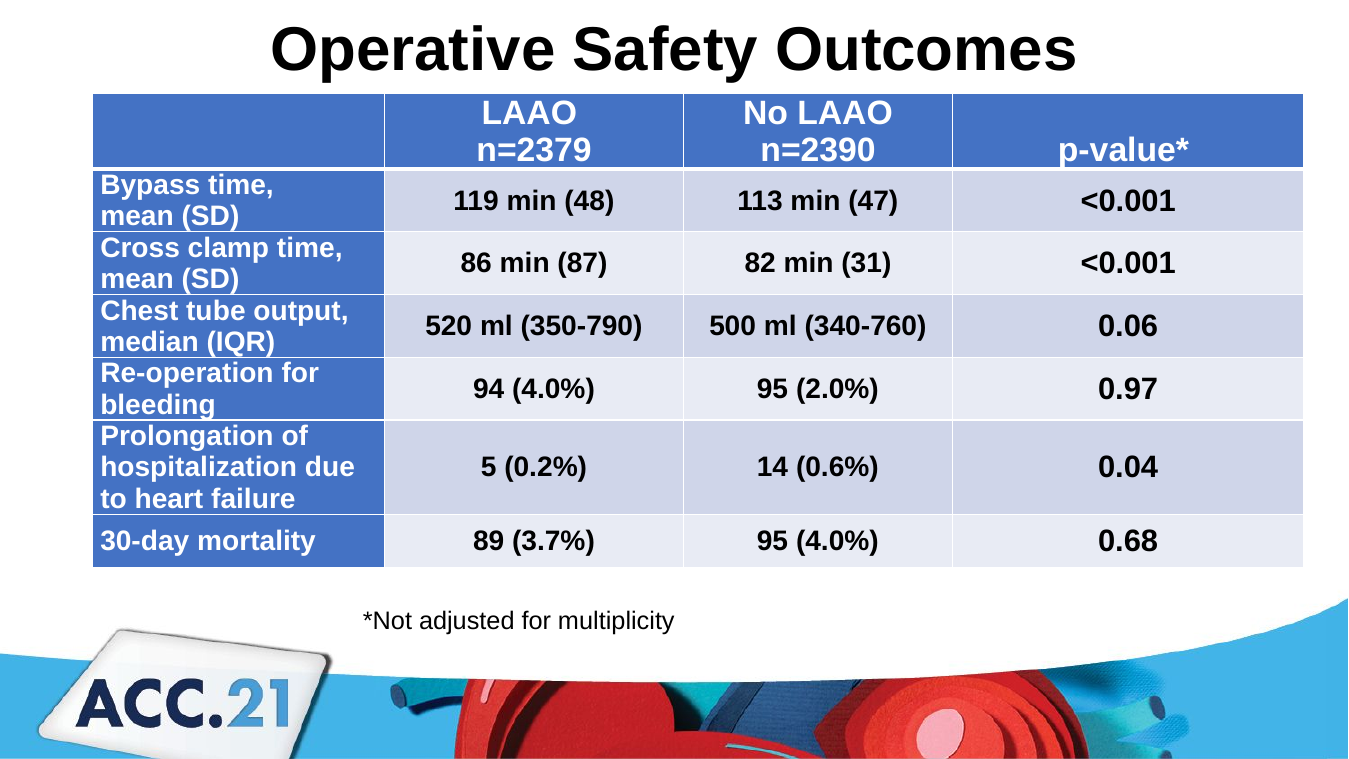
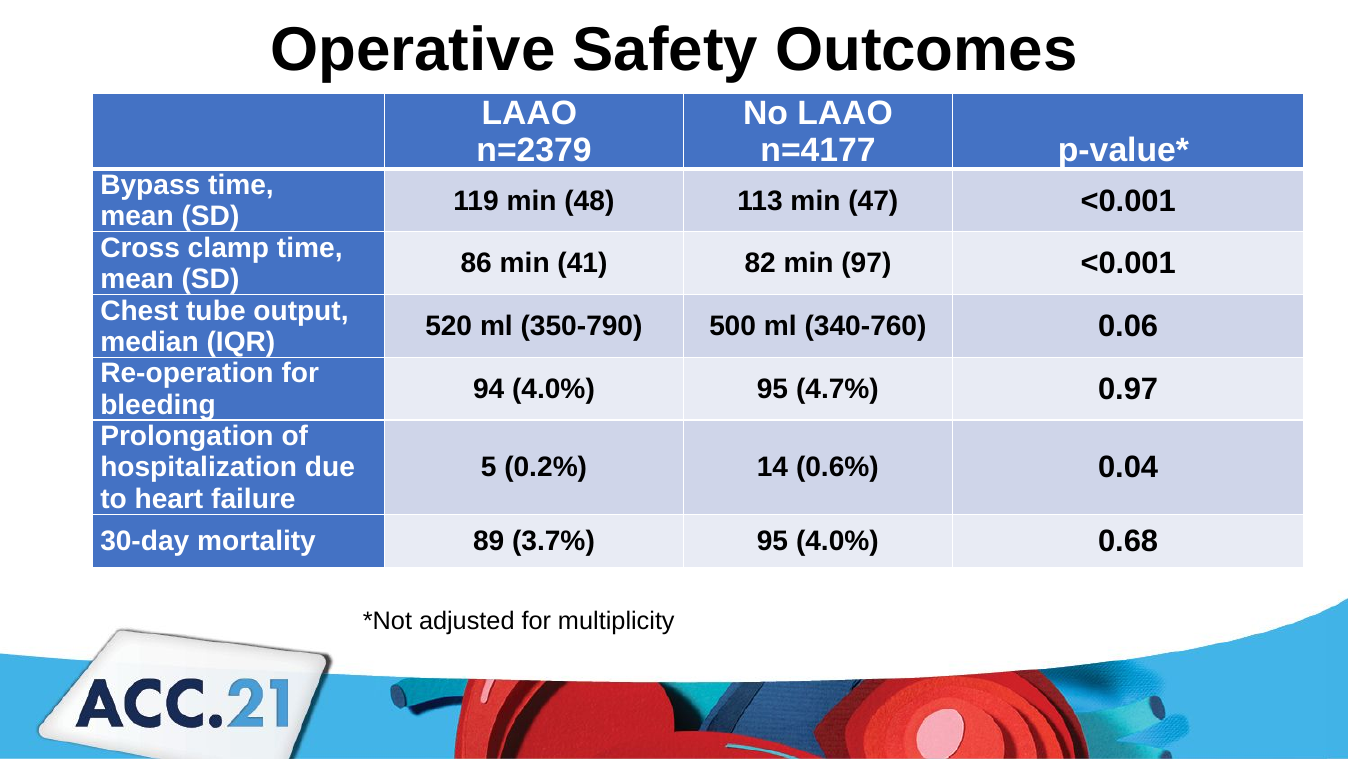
n=2390: n=2390 -> n=4177
87: 87 -> 41
31: 31 -> 97
2.0%: 2.0% -> 4.7%
